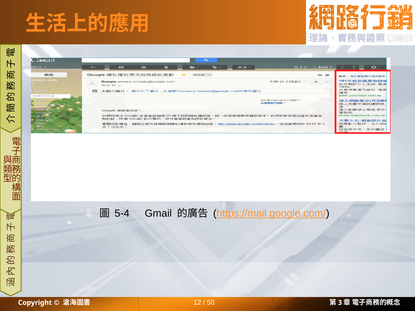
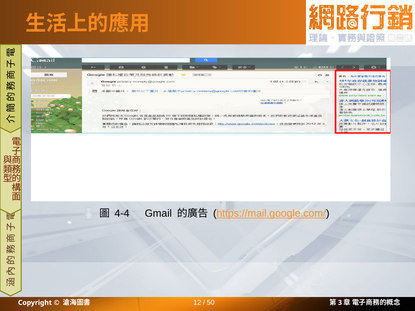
5-4: 5-4 -> 4-4
